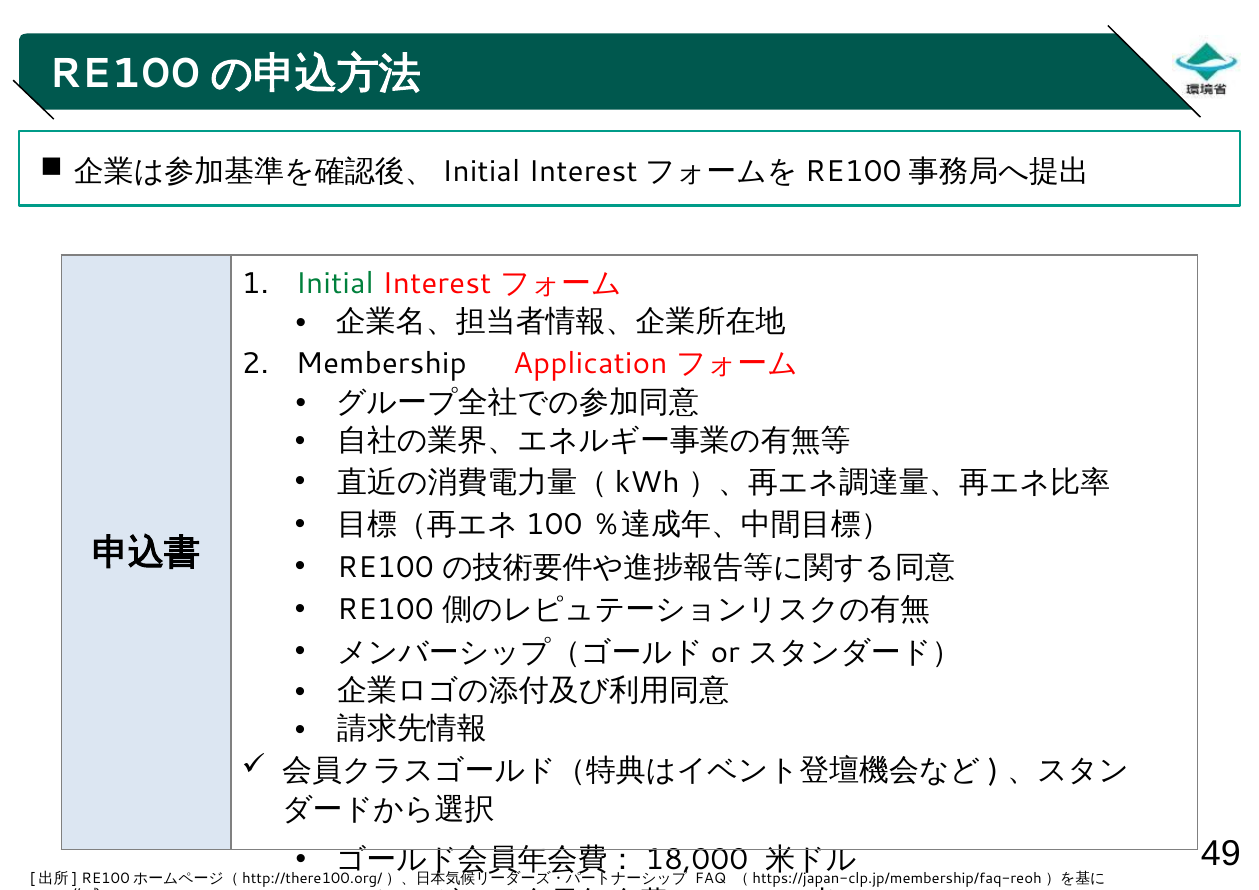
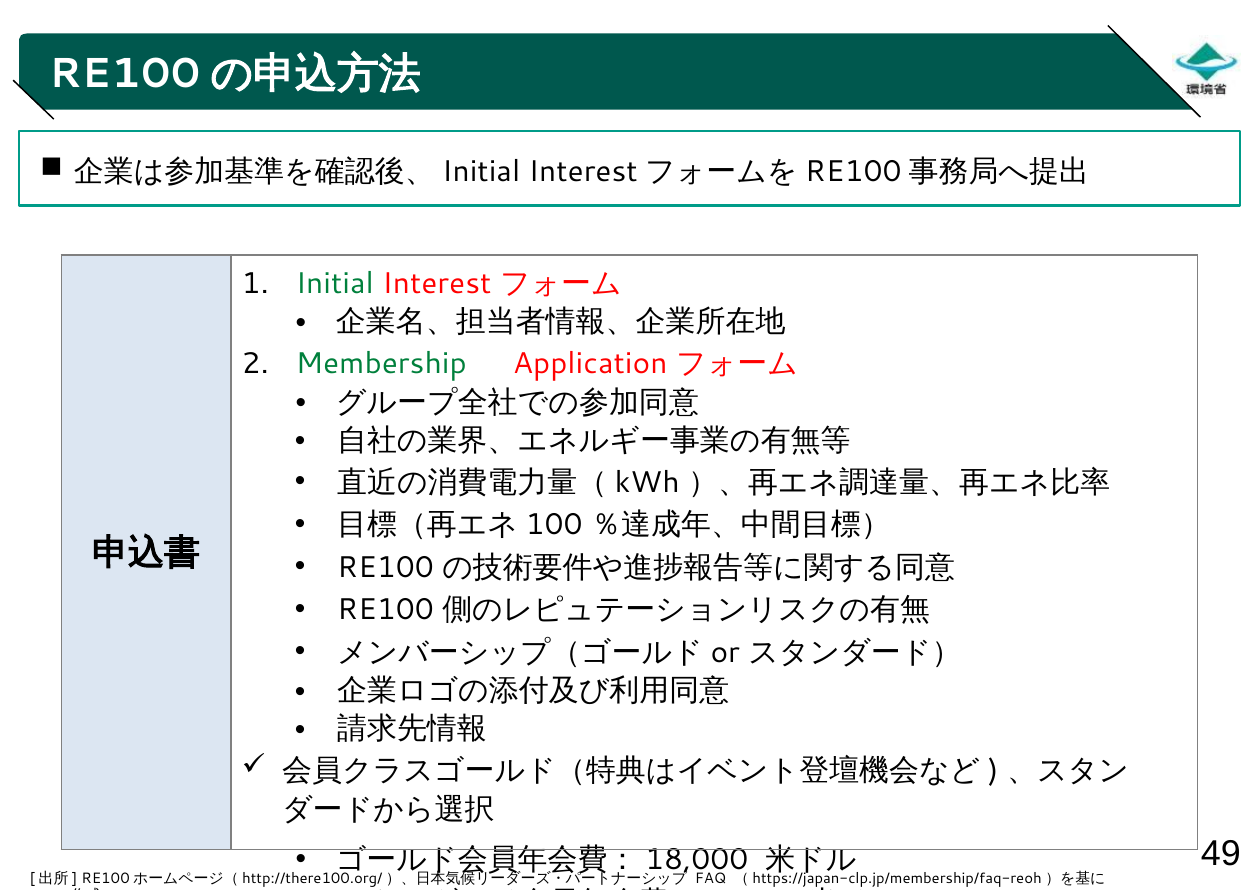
Membership colour: black -> green
